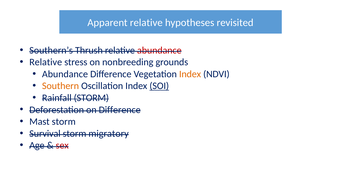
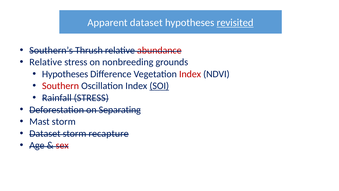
Apparent relative: relative -> dataset
revisited underline: none -> present
Abundance at (65, 74): Abundance -> Hypotheses
Index at (190, 74) colour: orange -> red
Southern colour: orange -> red
Rainfall STORM: STORM -> STRESS
on Difference: Difference -> Separating
Survival at (45, 133): Survival -> Dataset
migratory: migratory -> recapture
